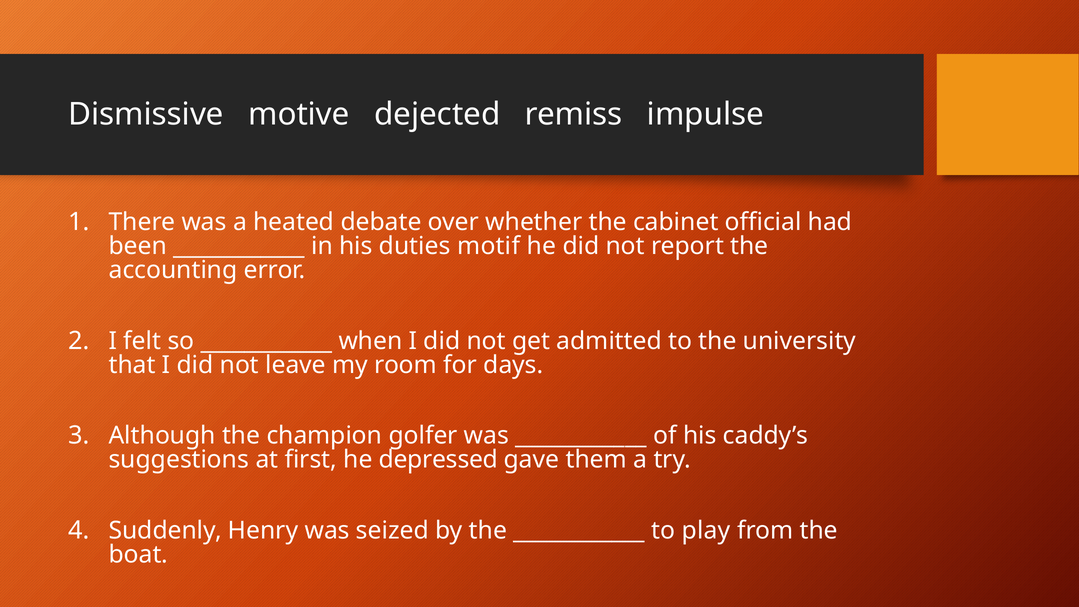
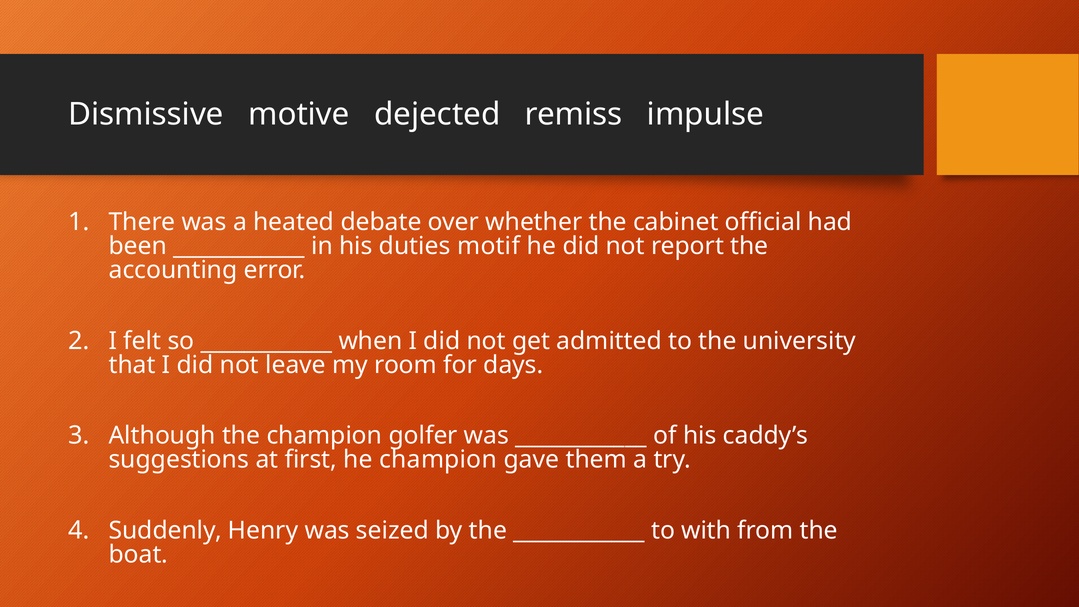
he depressed: depressed -> champion
play: play -> with
